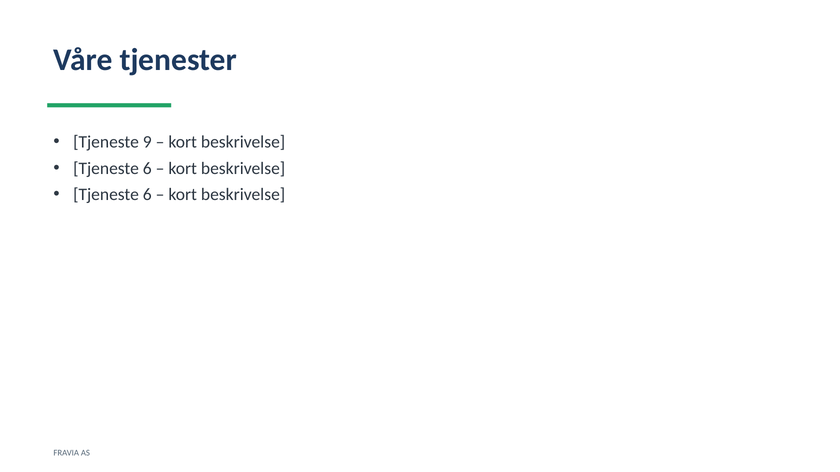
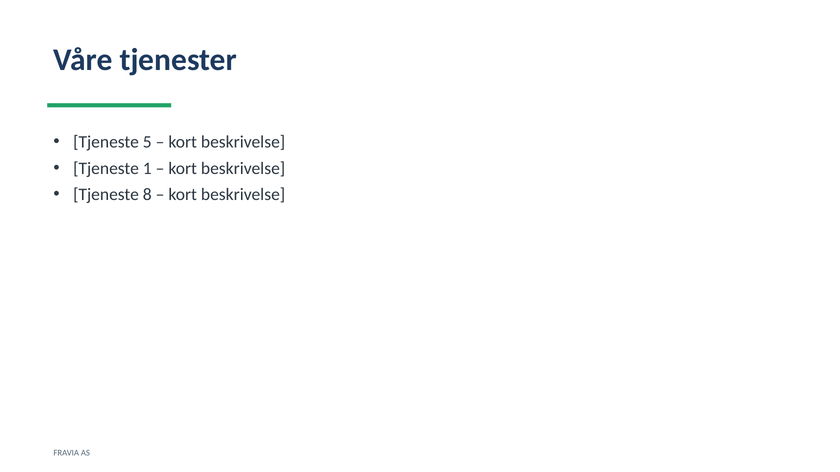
9: 9 -> 5
6 at (147, 169): 6 -> 1
6 at (147, 195): 6 -> 8
